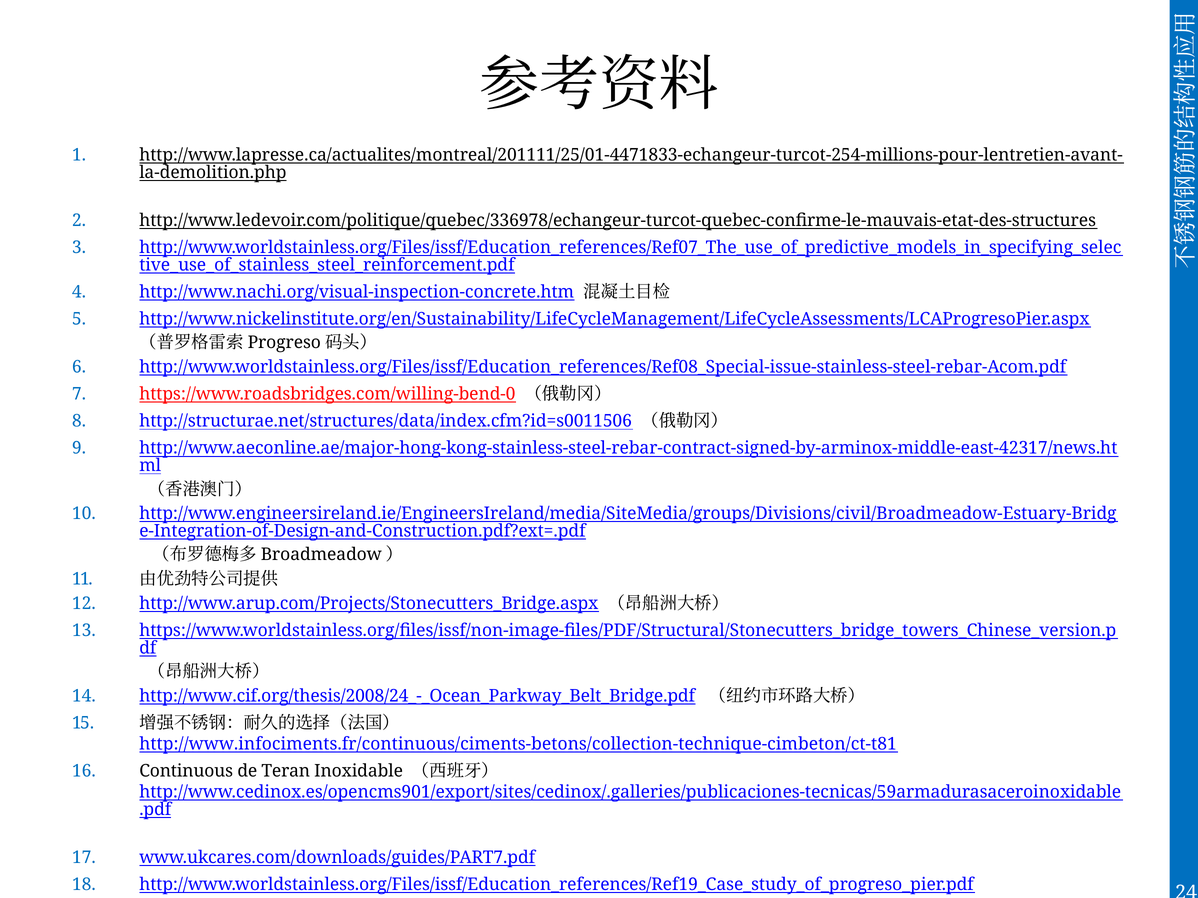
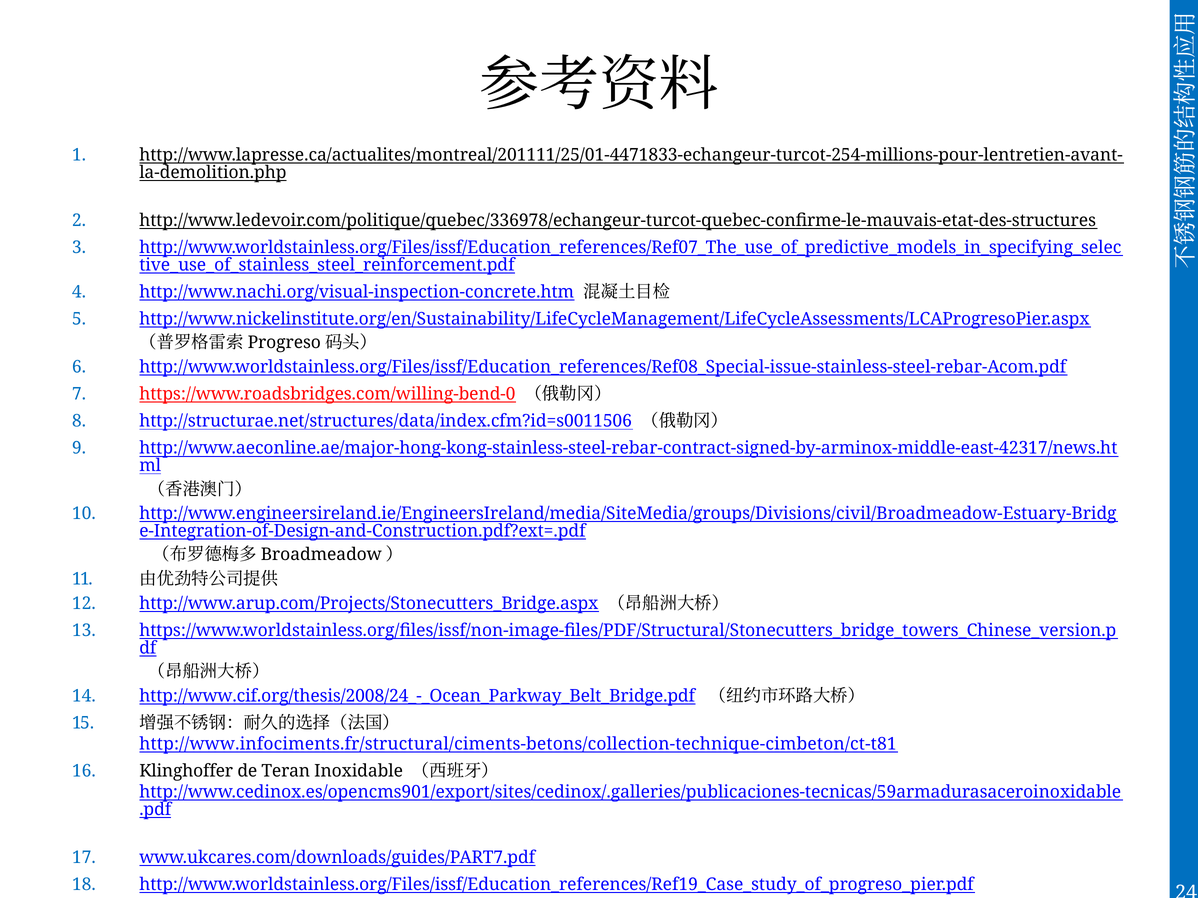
http://www.infociments.fr/continuous/ciments-betons/collection-technique-cimbeton/ct-t81: http://www.infociments.fr/continuous/ciments-betons/collection-technique-cimbeton/ct-t81 -> http://www.infociments.fr/structural/ciments-betons/collection-technique-cimbeton/ct-t81
Continuous: Continuous -> Klinghoffer
